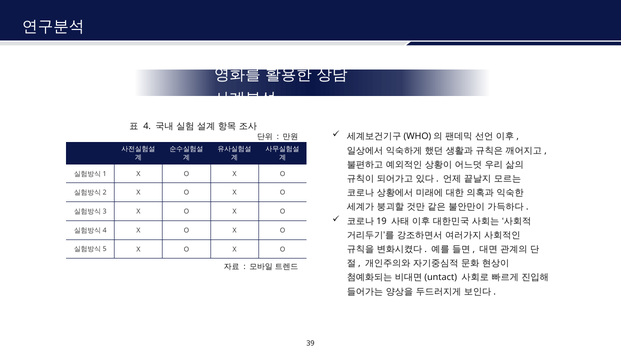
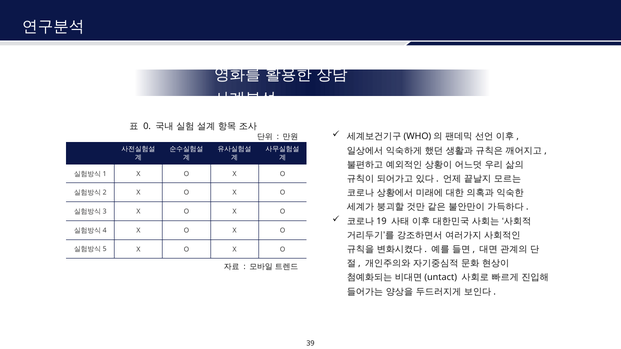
4 at (147, 127): 4 -> 0
